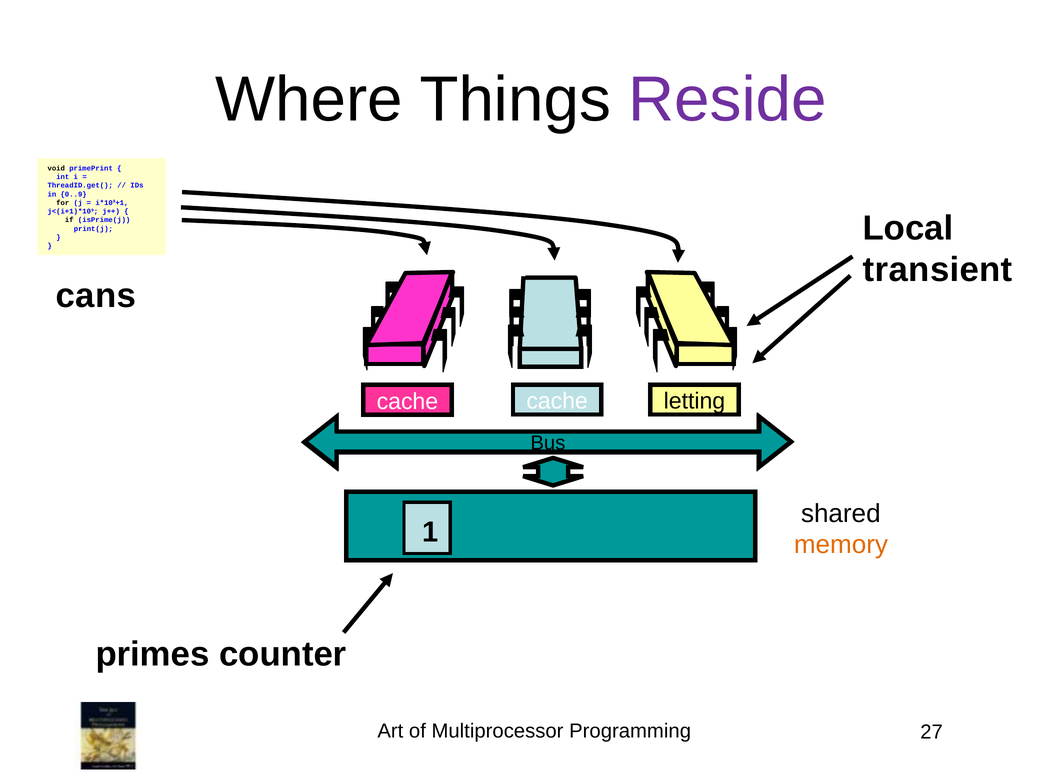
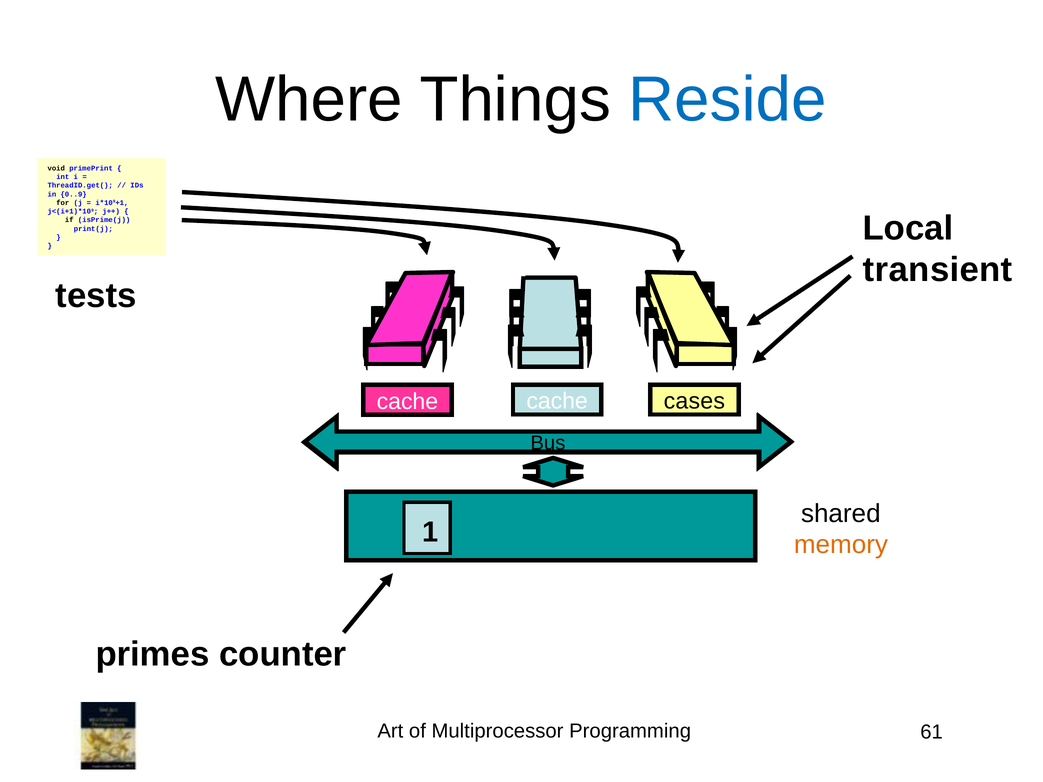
Reside colour: purple -> blue
cans: cans -> tests
letting: letting -> cases
27: 27 -> 61
